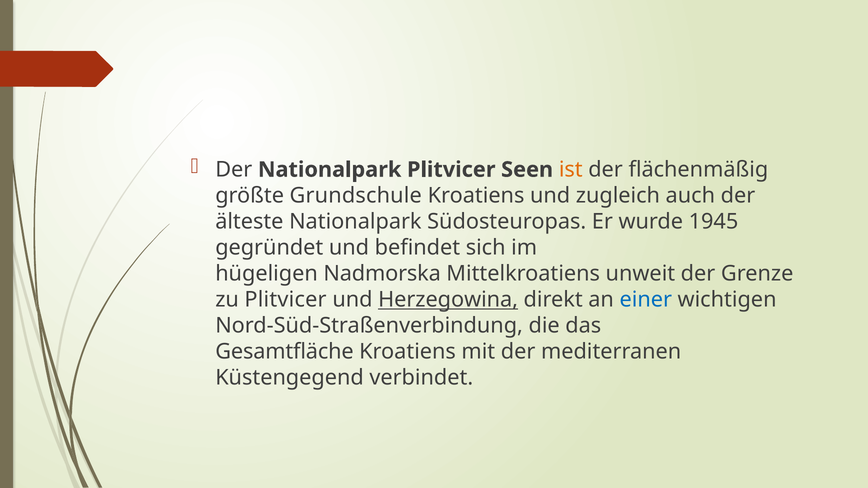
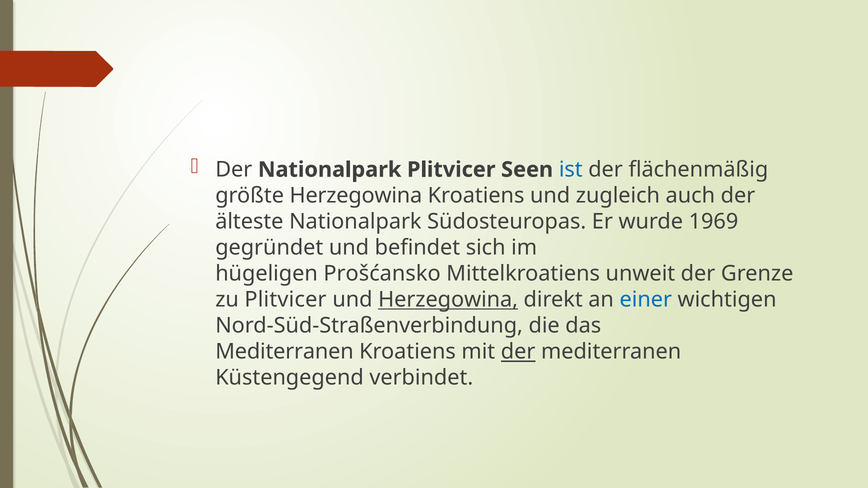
ist colour: orange -> blue
größte Grundschule: Grundschule -> Herzegowina
1945: 1945 -> 1969
Nadmorska: Nadmorska -> Prošćansko
Gesamtfläche at (284, 352): Gesamtfläche -> Mediterranen
der at (518, 352) underline: none -> present
